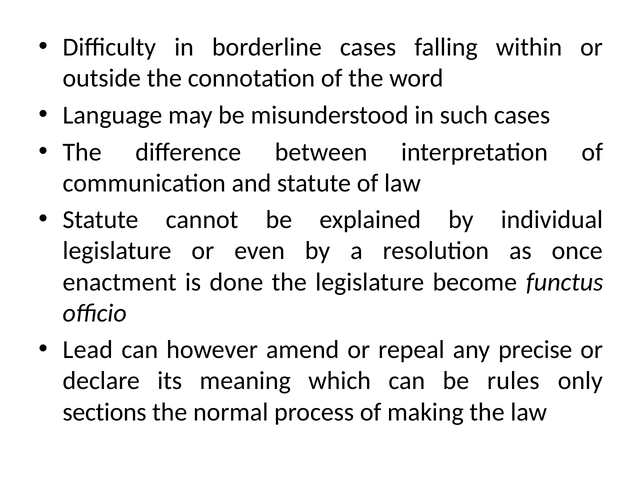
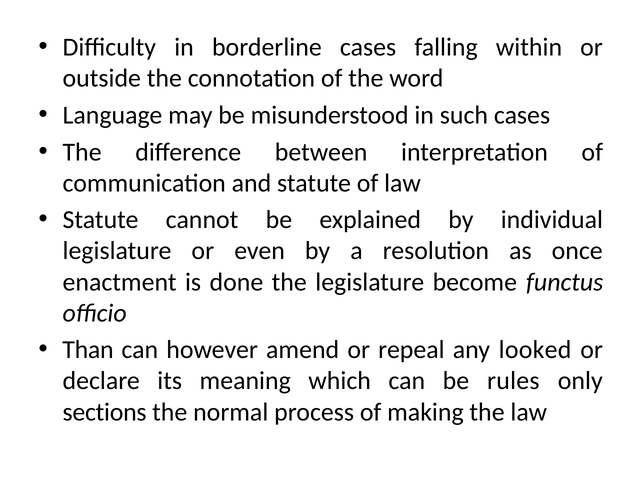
Lead: Lead -> Than
precise: precise -> looked
